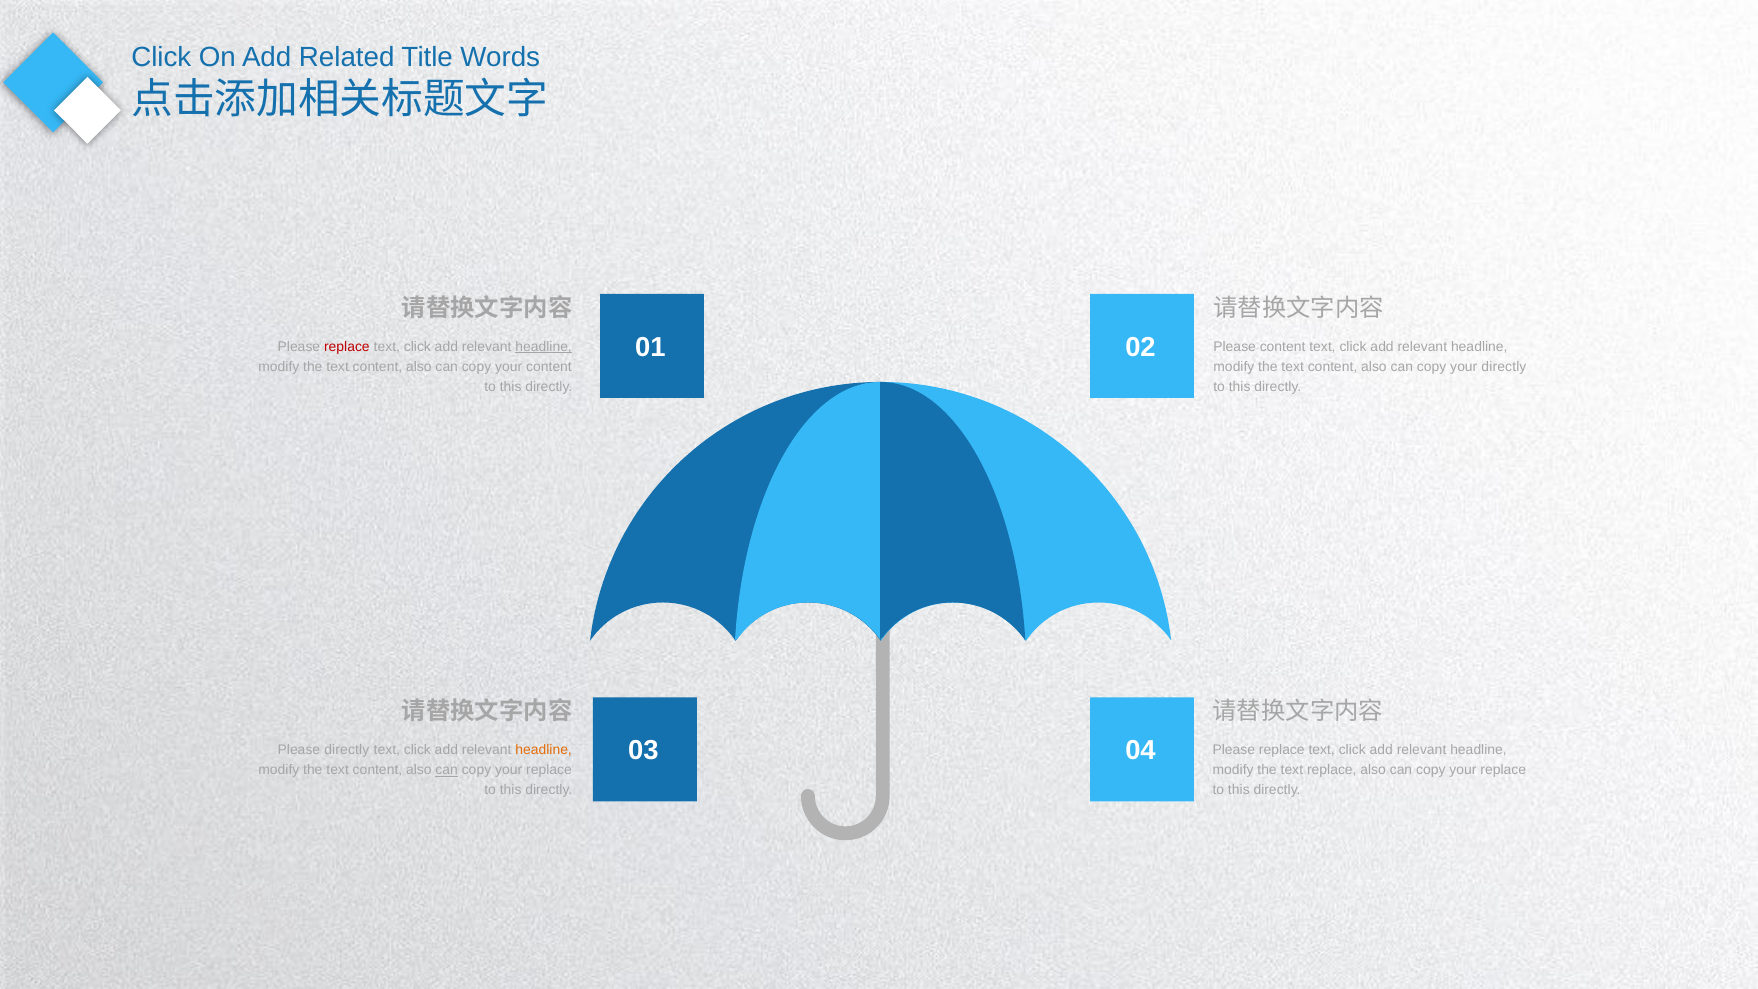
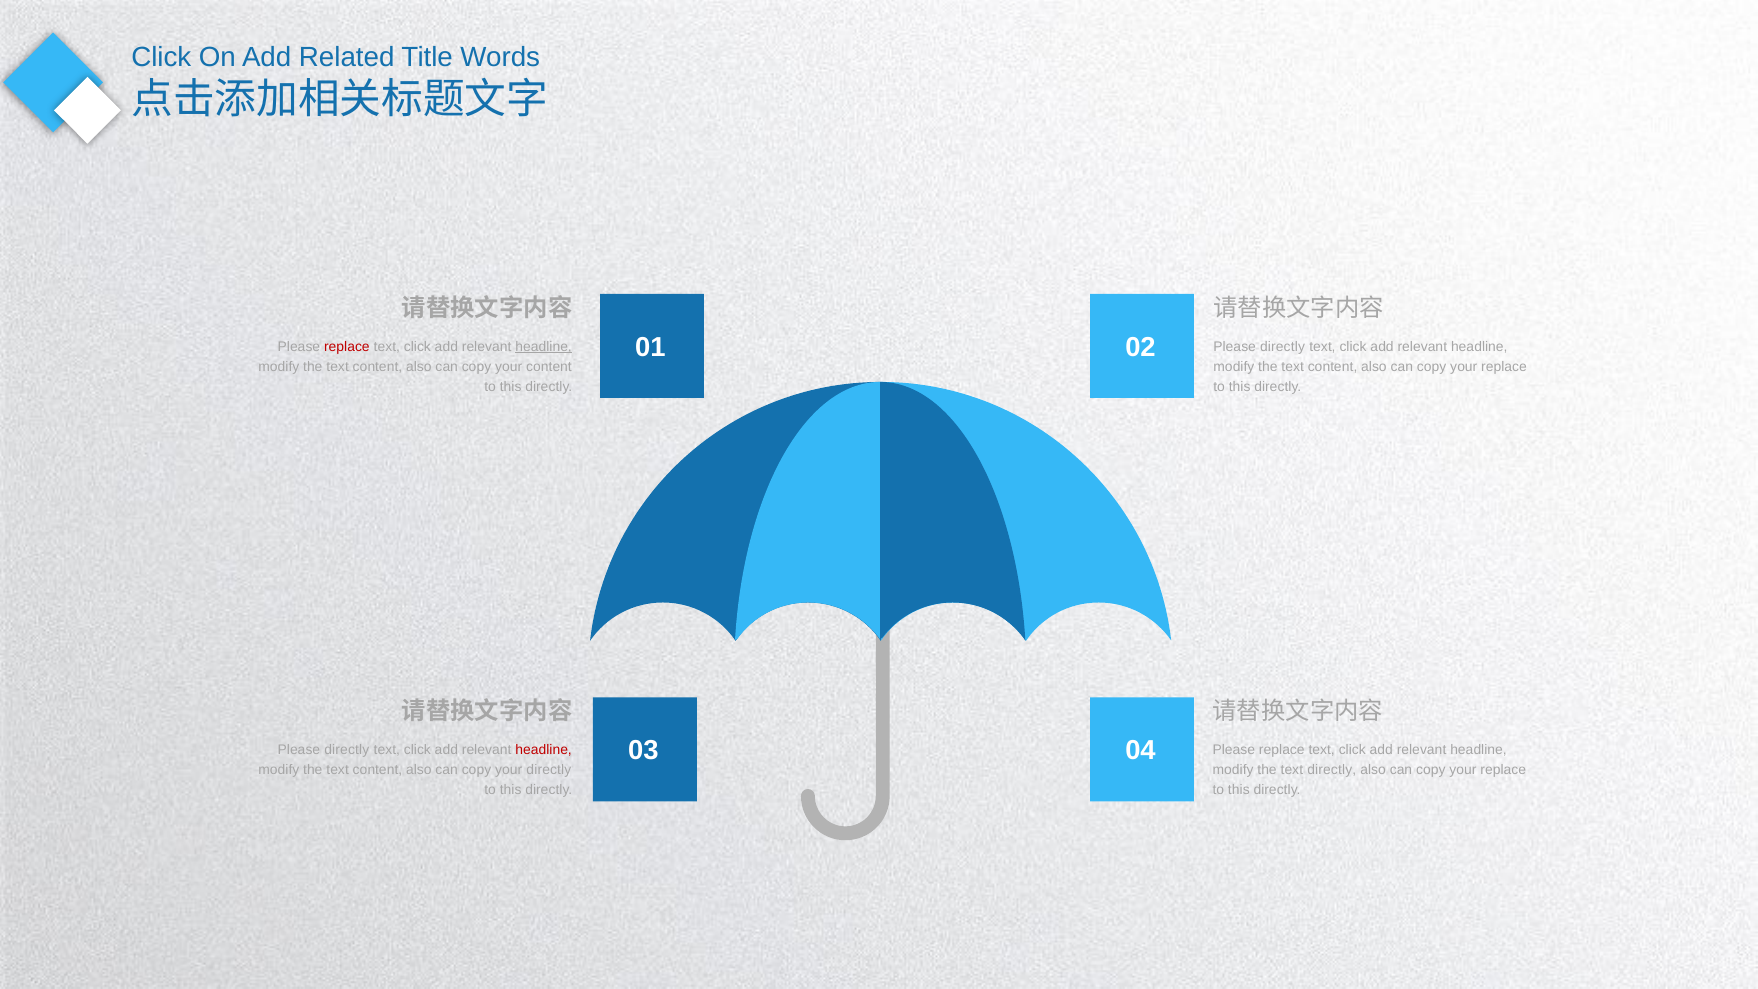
content at (1283, 347): content -> directly
directly at (1504, 367): directly -> replace
headline at (544, 750) colour: orange -> red
can at (447, 770) underline: present -> none
replace at (549, 770): replace -> directly
text replace: replace -> directly
